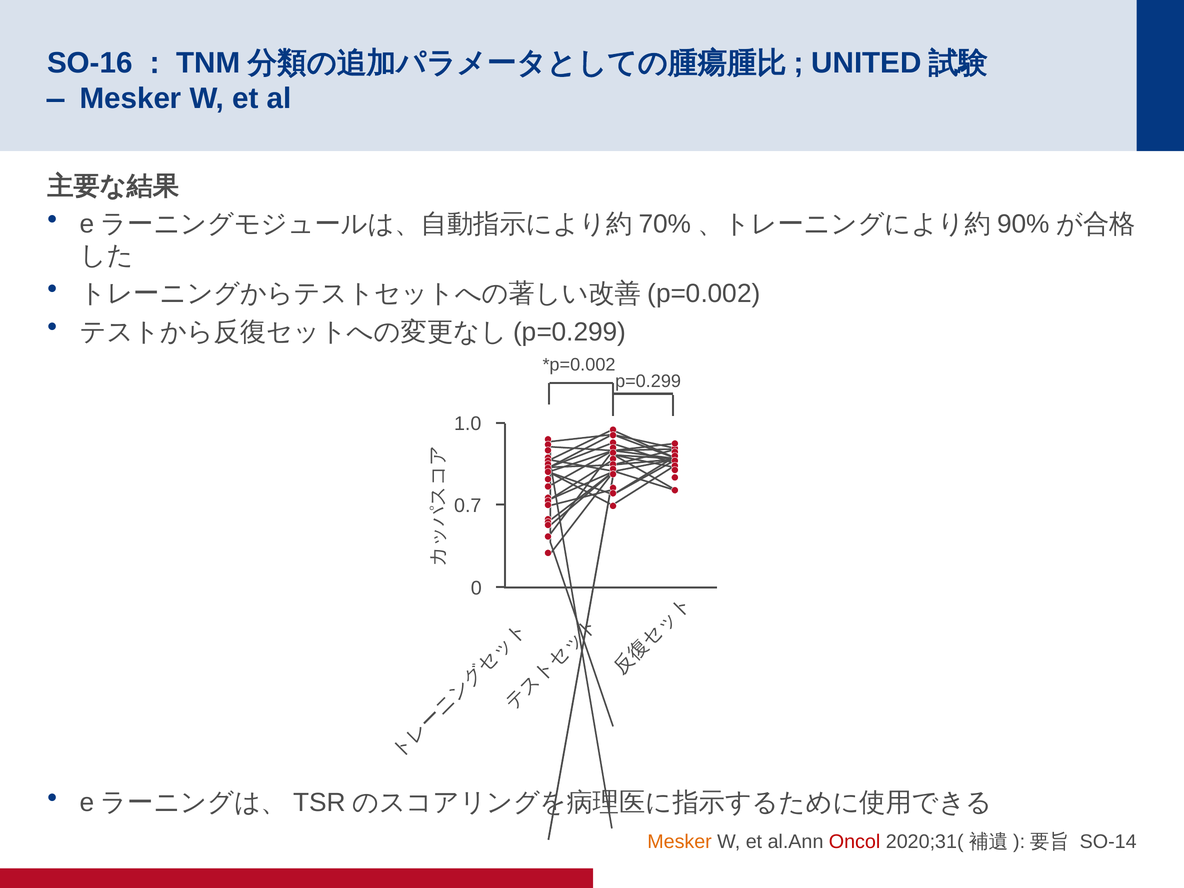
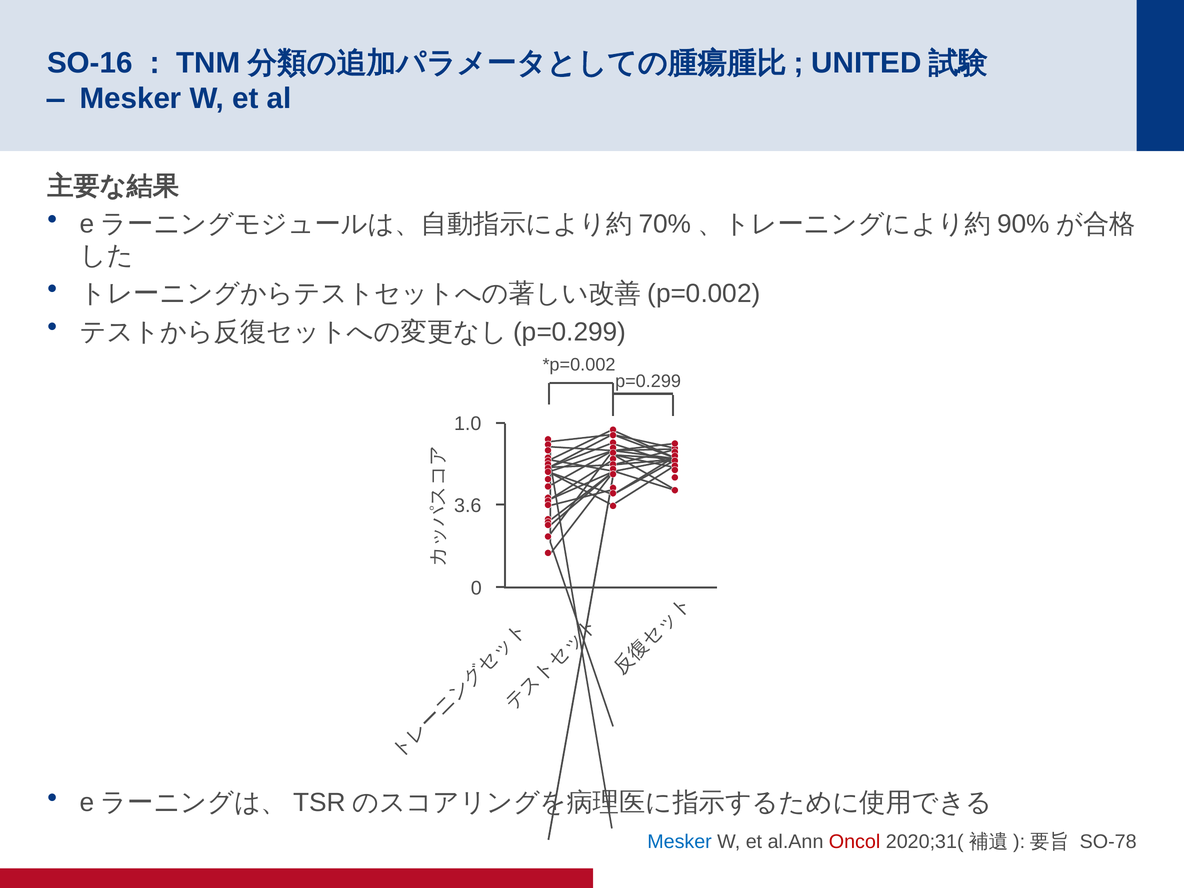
0.7: 0.7 -> 3.6
Mesker at (680, 842) colour: orange -> blue
SO-14: SO-14 -> SO-78
